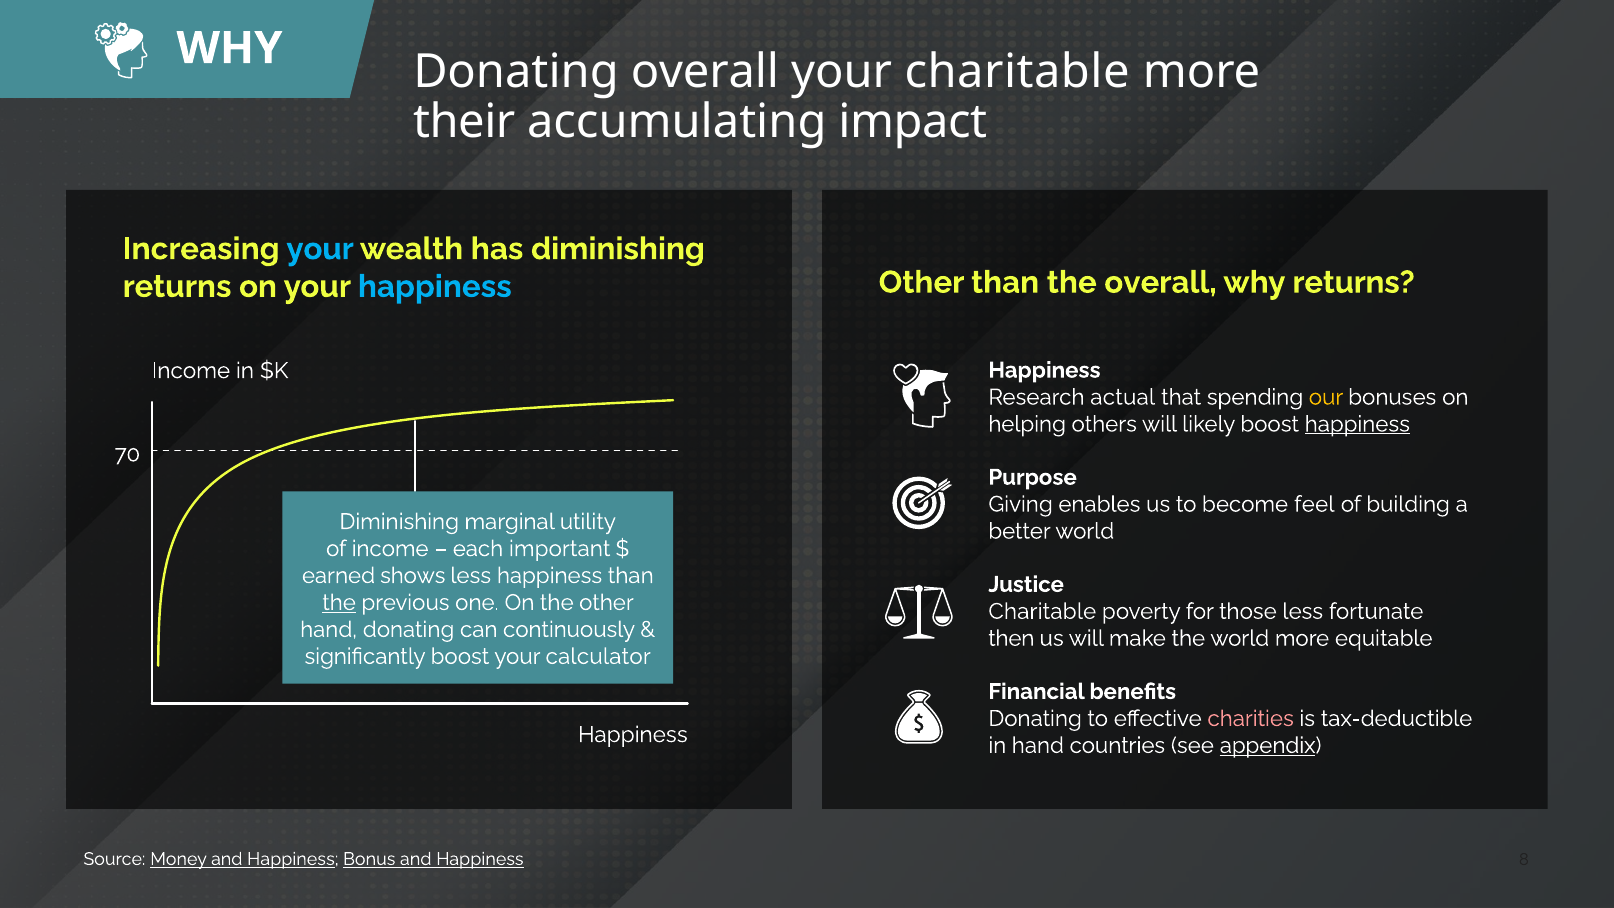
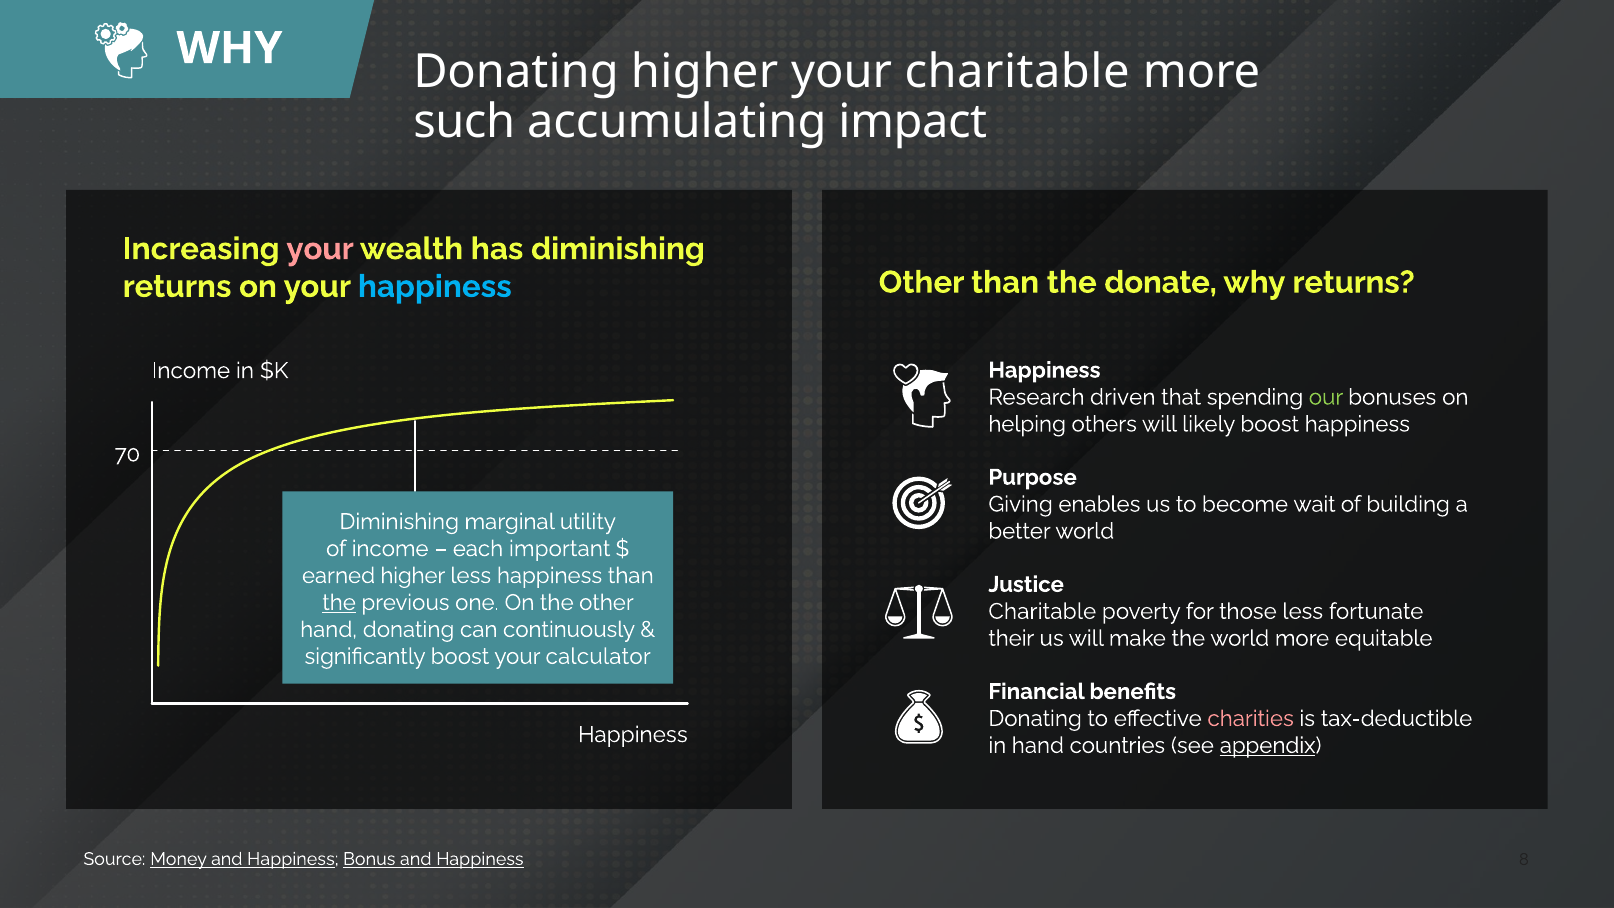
Donating overall: overall -> higher
their: their -> such
your at (320, 249) colour: light blue -> pink
the overall: overall -> donate
actual: actual -> driven
our colour: yellow -> light green
happiness at (1357, 424) underline: present -> none
feel: feel -> wait
earned shows: shows -> higher
then: then -> their
